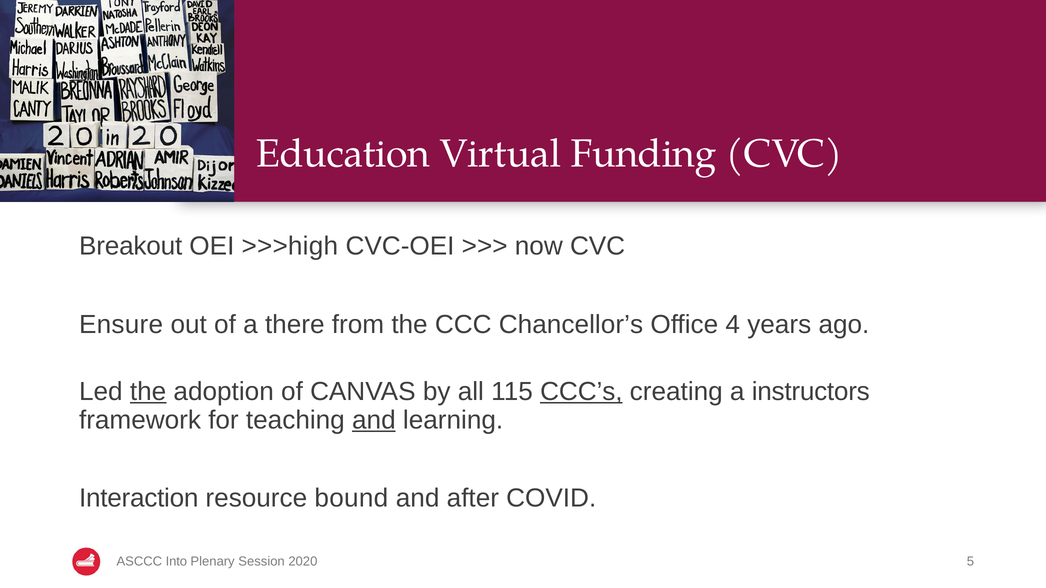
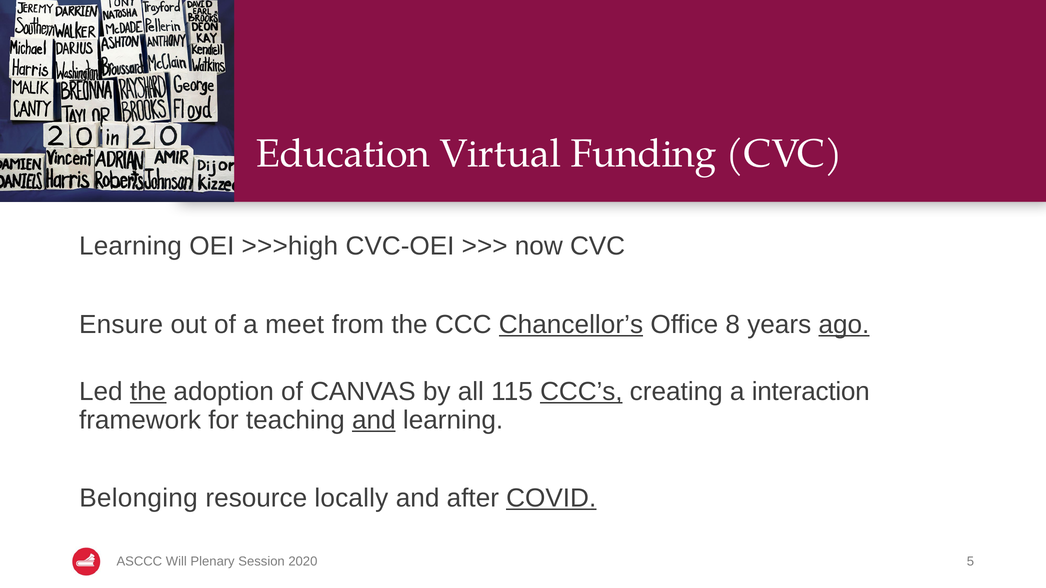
Breakout at (131, 246): Breakout -> Learning
there: there -> meet
Chancellor’s underline: none -> present
4: 4 -> 8
ago underline: none -> present
instructors: instructors -> interaction
Interaction: Interaction -> Belonging
bound: bound -> locally
COVID underline: none -> present
Into: Into -> Will
